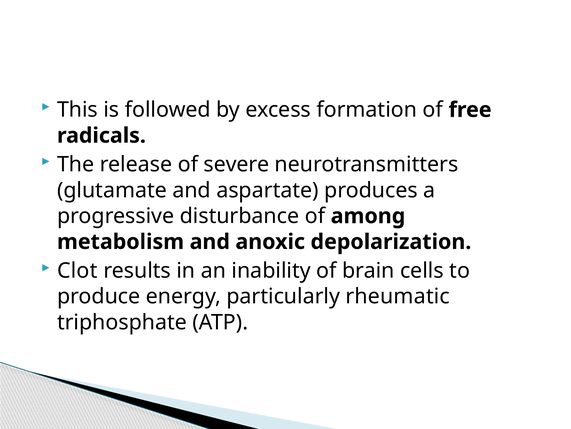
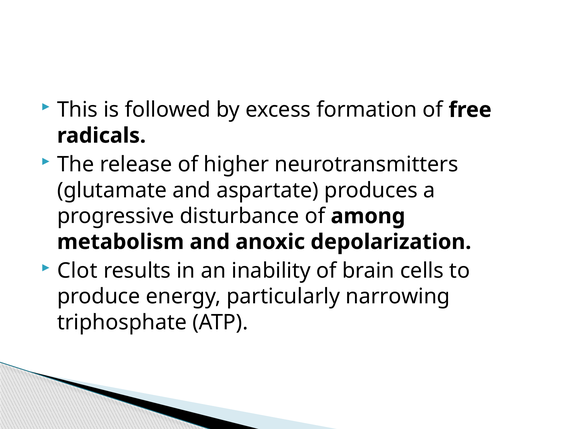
severe: severe -> higher
rheumatic: rheumatic -> narrowing
